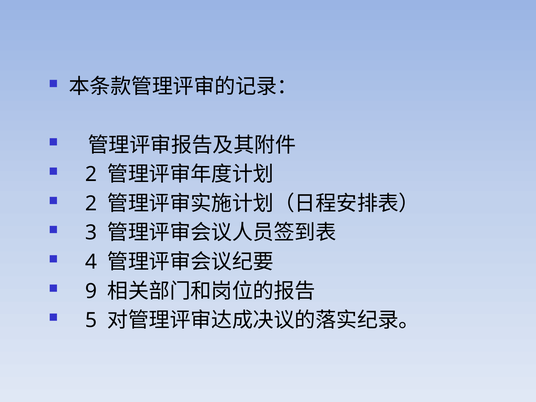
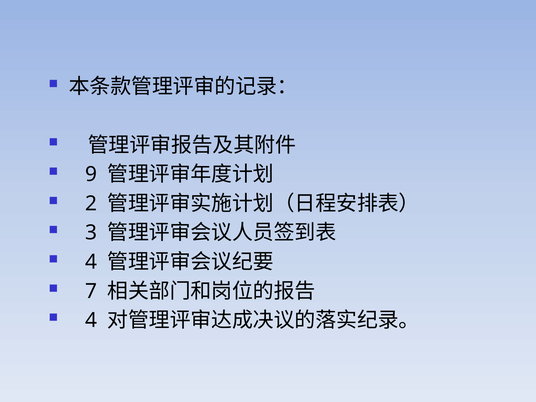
2 at (91, 174): 2 -> 9
9: 9 -> 7
5 at (91, 320): 5 -> 4
